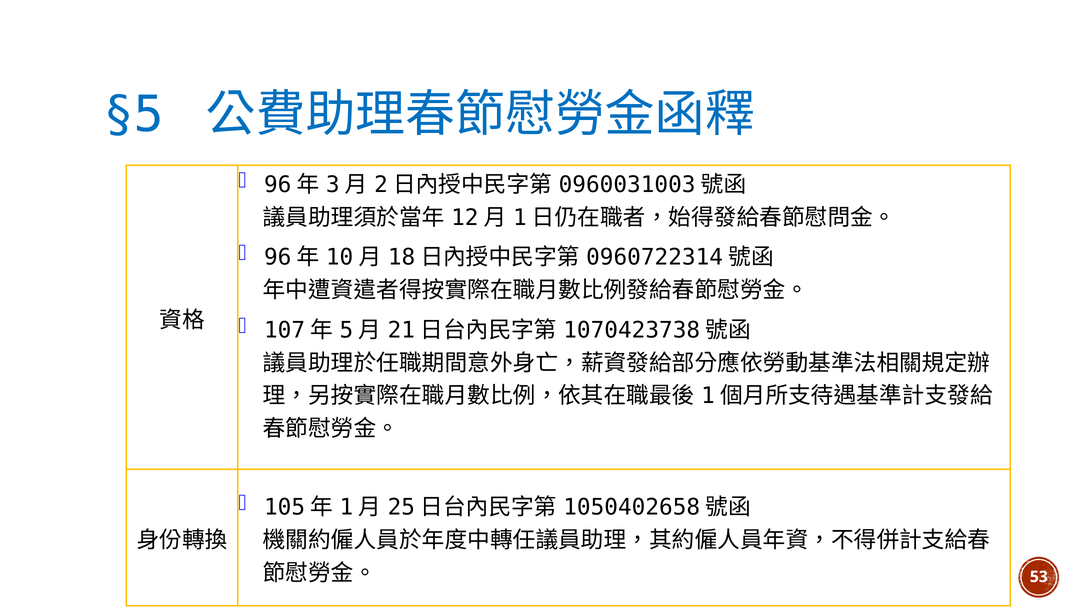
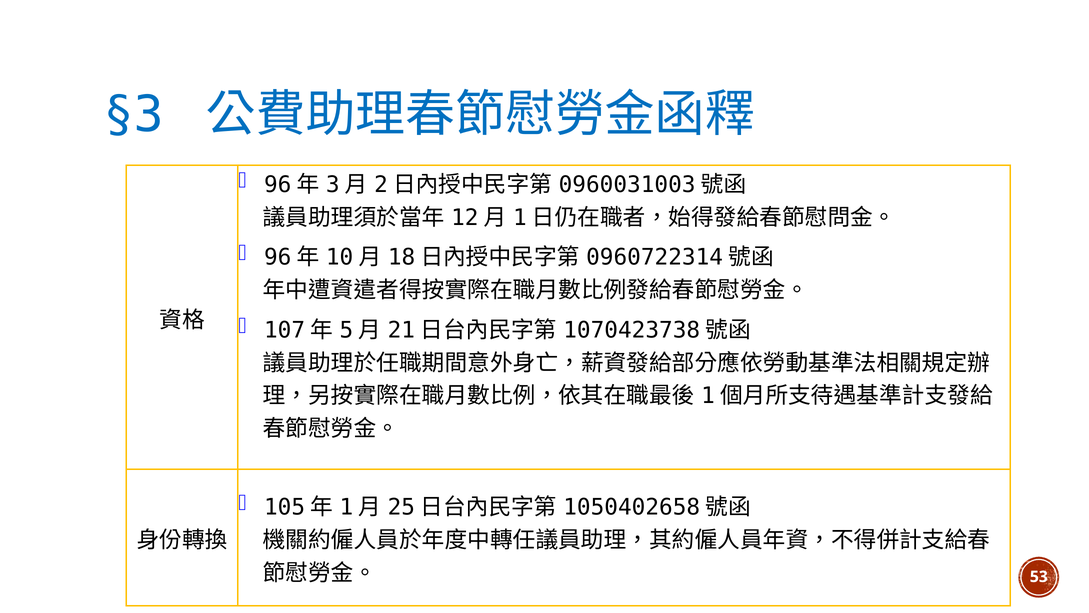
§5: §5 -> §3
